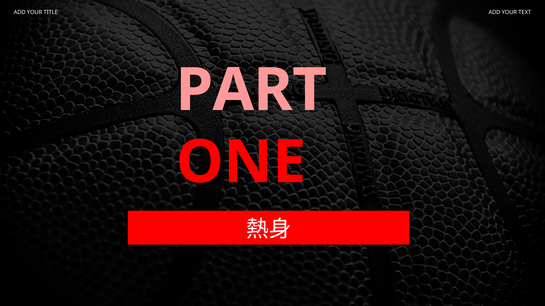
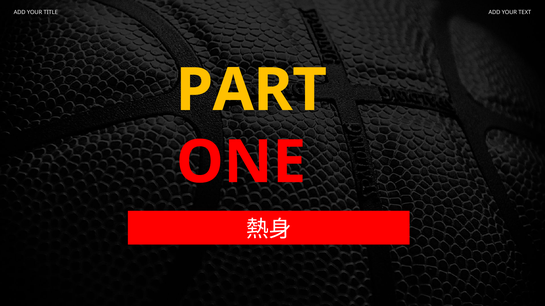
PART colour: pink -> yellow
